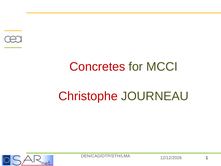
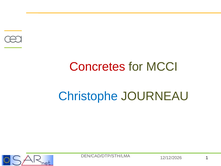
Christophe colour: red -> blue
